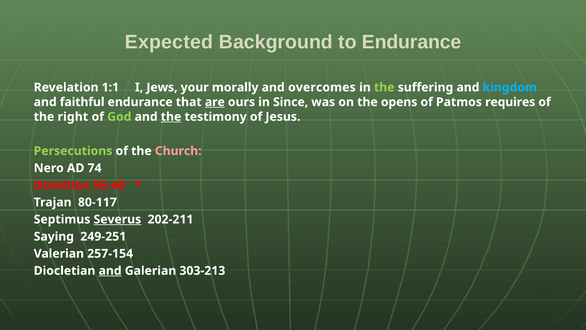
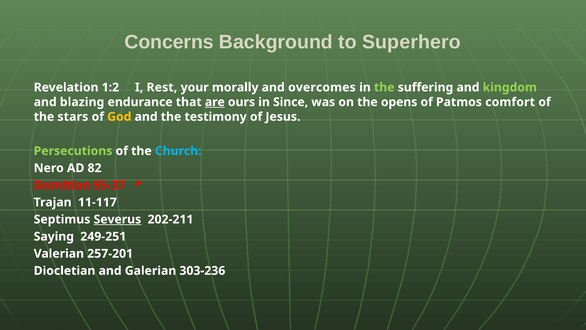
Expected: Expected -> Concerns
to Endurance: Endurance -> Superhero
1:1: 1:1 -> 1:2
Jews: Jews -> Rest
kingdom colour: light blue -> light green
faithful: faithful -> blazing
requires: requires -> comfort
right: right -> stars
God colour: light green -> yellow
the at (171, 117) underline: present -> none
Church colour: pink -> light blue
74: 74 -> 82
95-40: 95-40 -> 95-37
80-117: 80-117 -> 11-117
257-154: 257-154 -> 257-201
and at (110, 270) underline: present -> none
303-213: 303-213 -> 303-236
